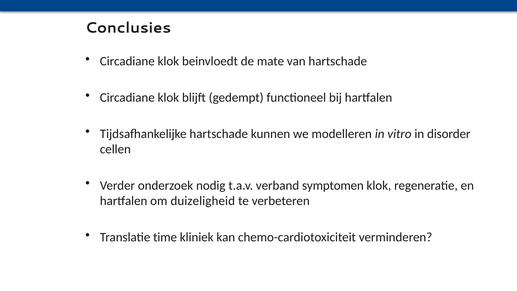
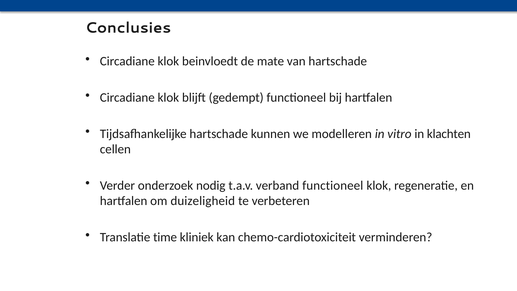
disorder: disorder -> klachten
verband symptomen: symptomen -> functioneel
